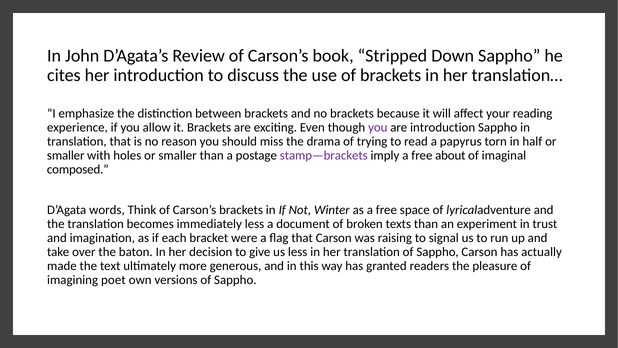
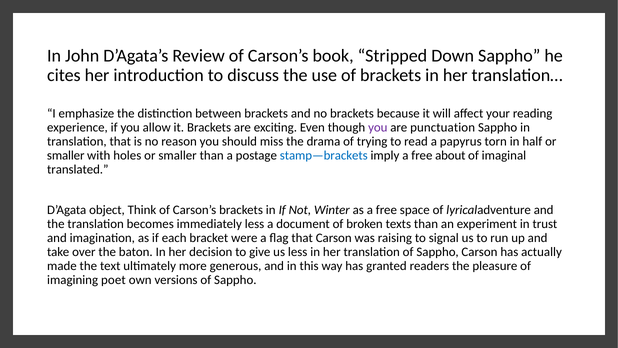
are introduction: introduction -> punctuation
stamp—brackets colour: purple -> blue
composed: composed -> translated
words: words -> object
